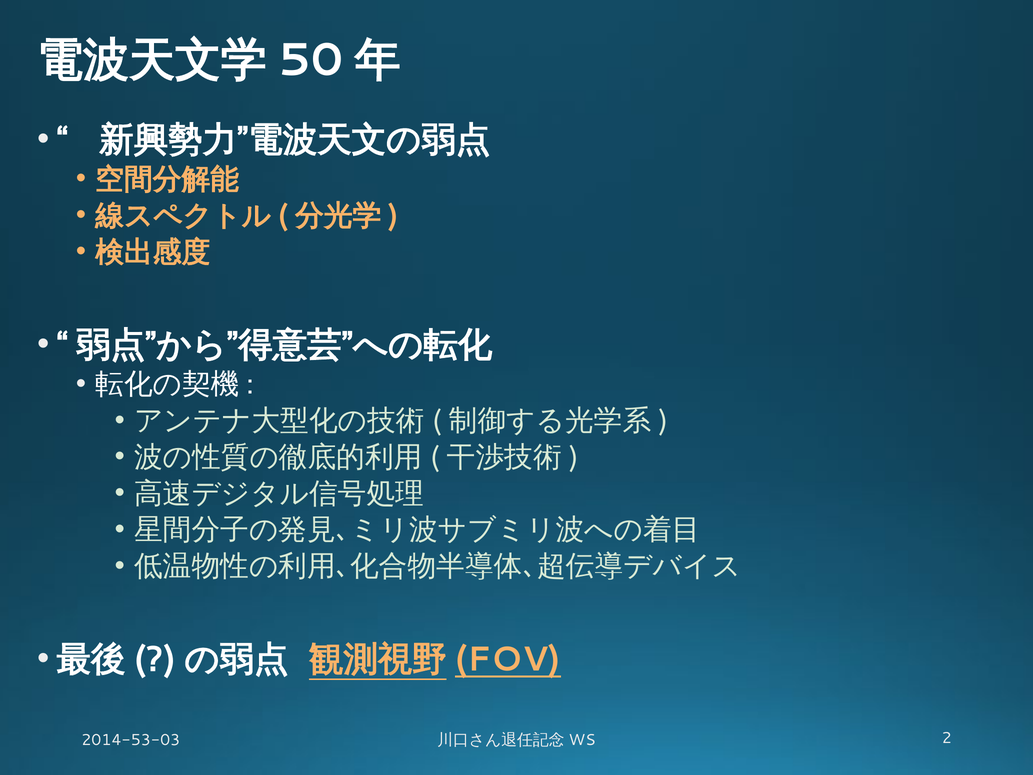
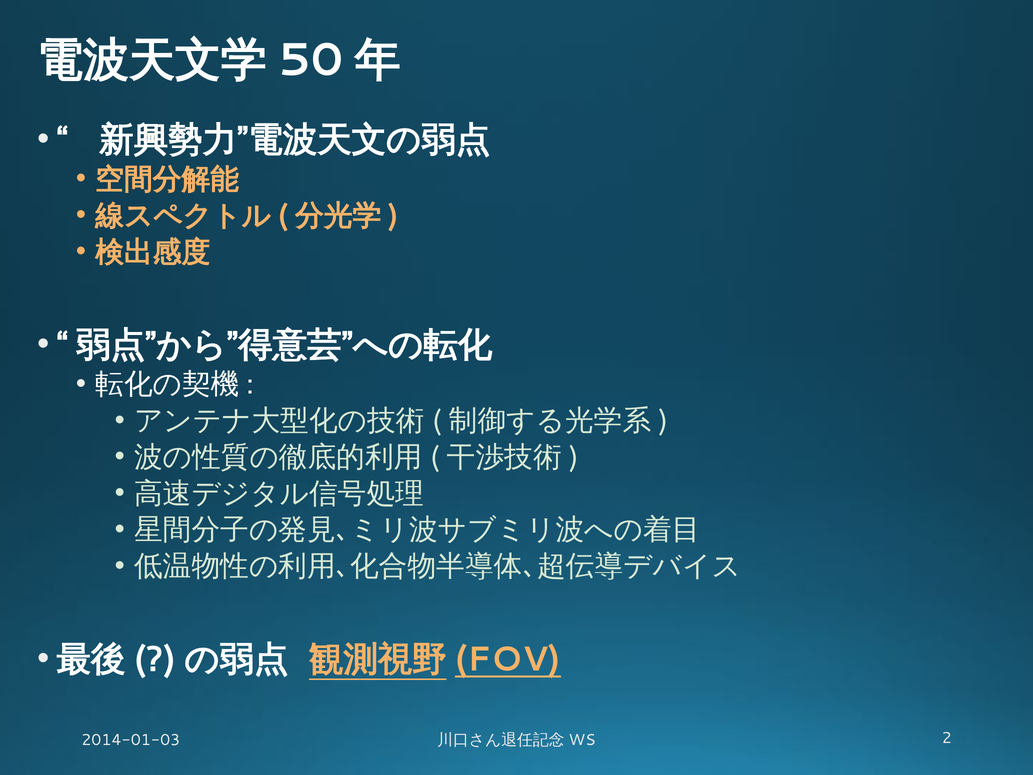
2014-53-03: 2014-53-03 -> 2014-01-03
